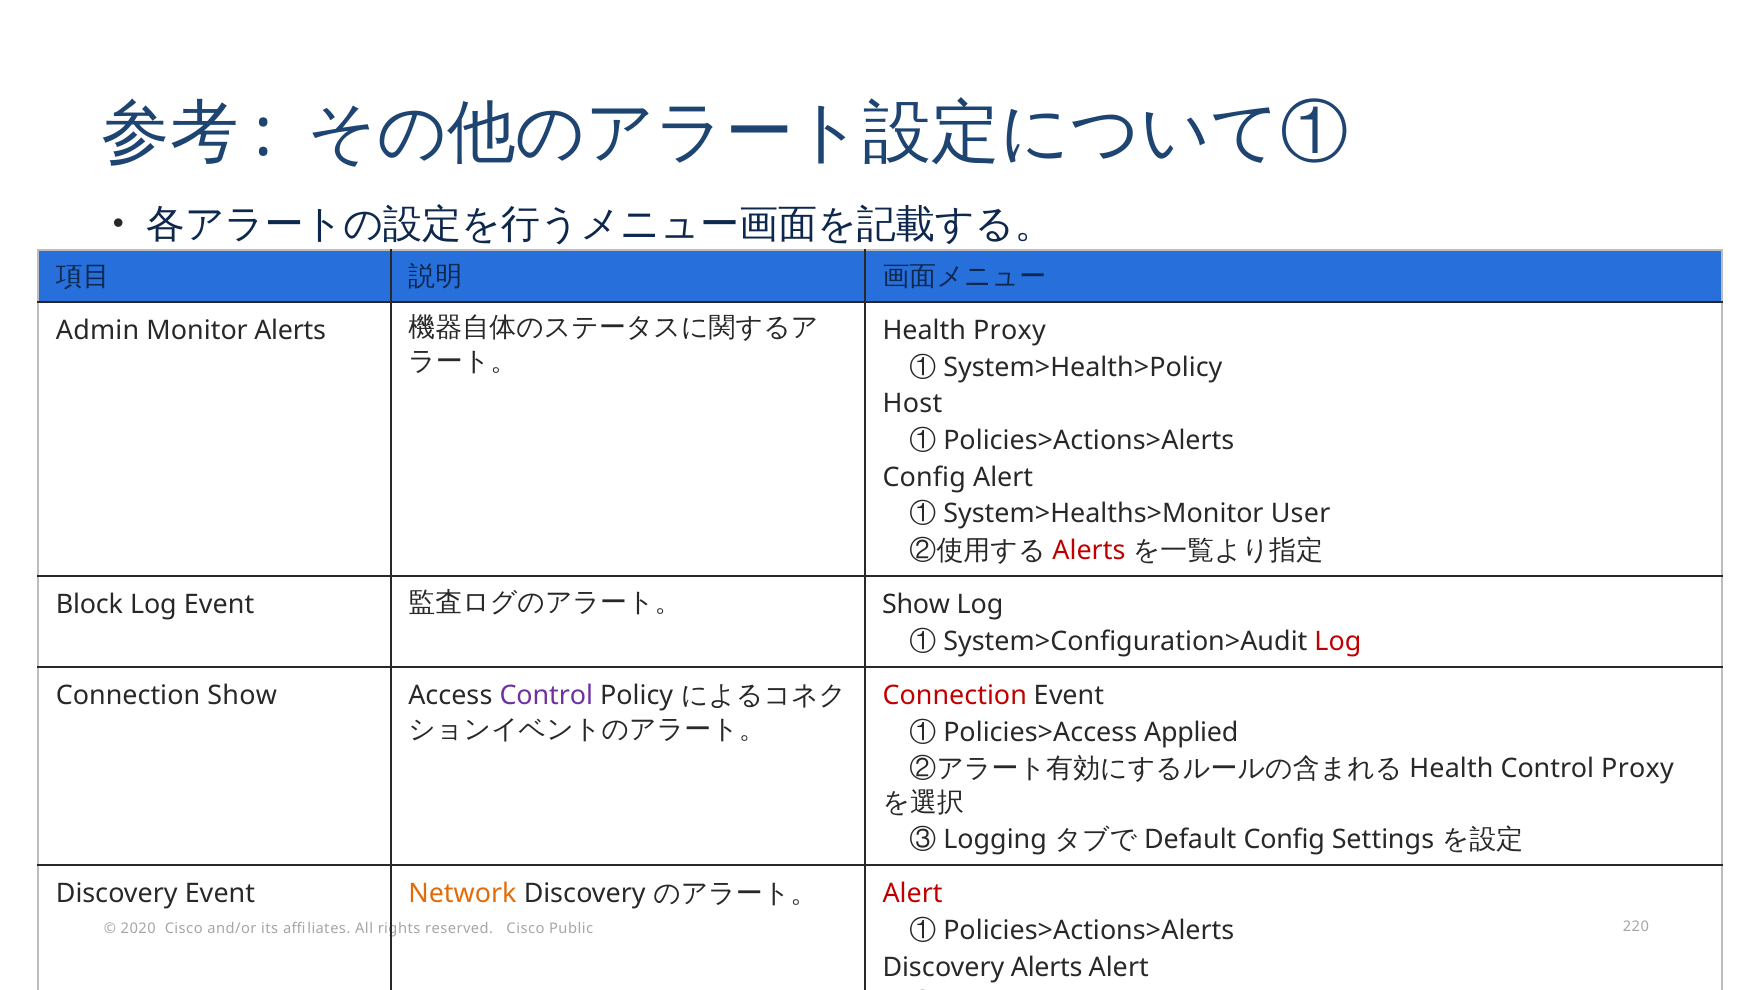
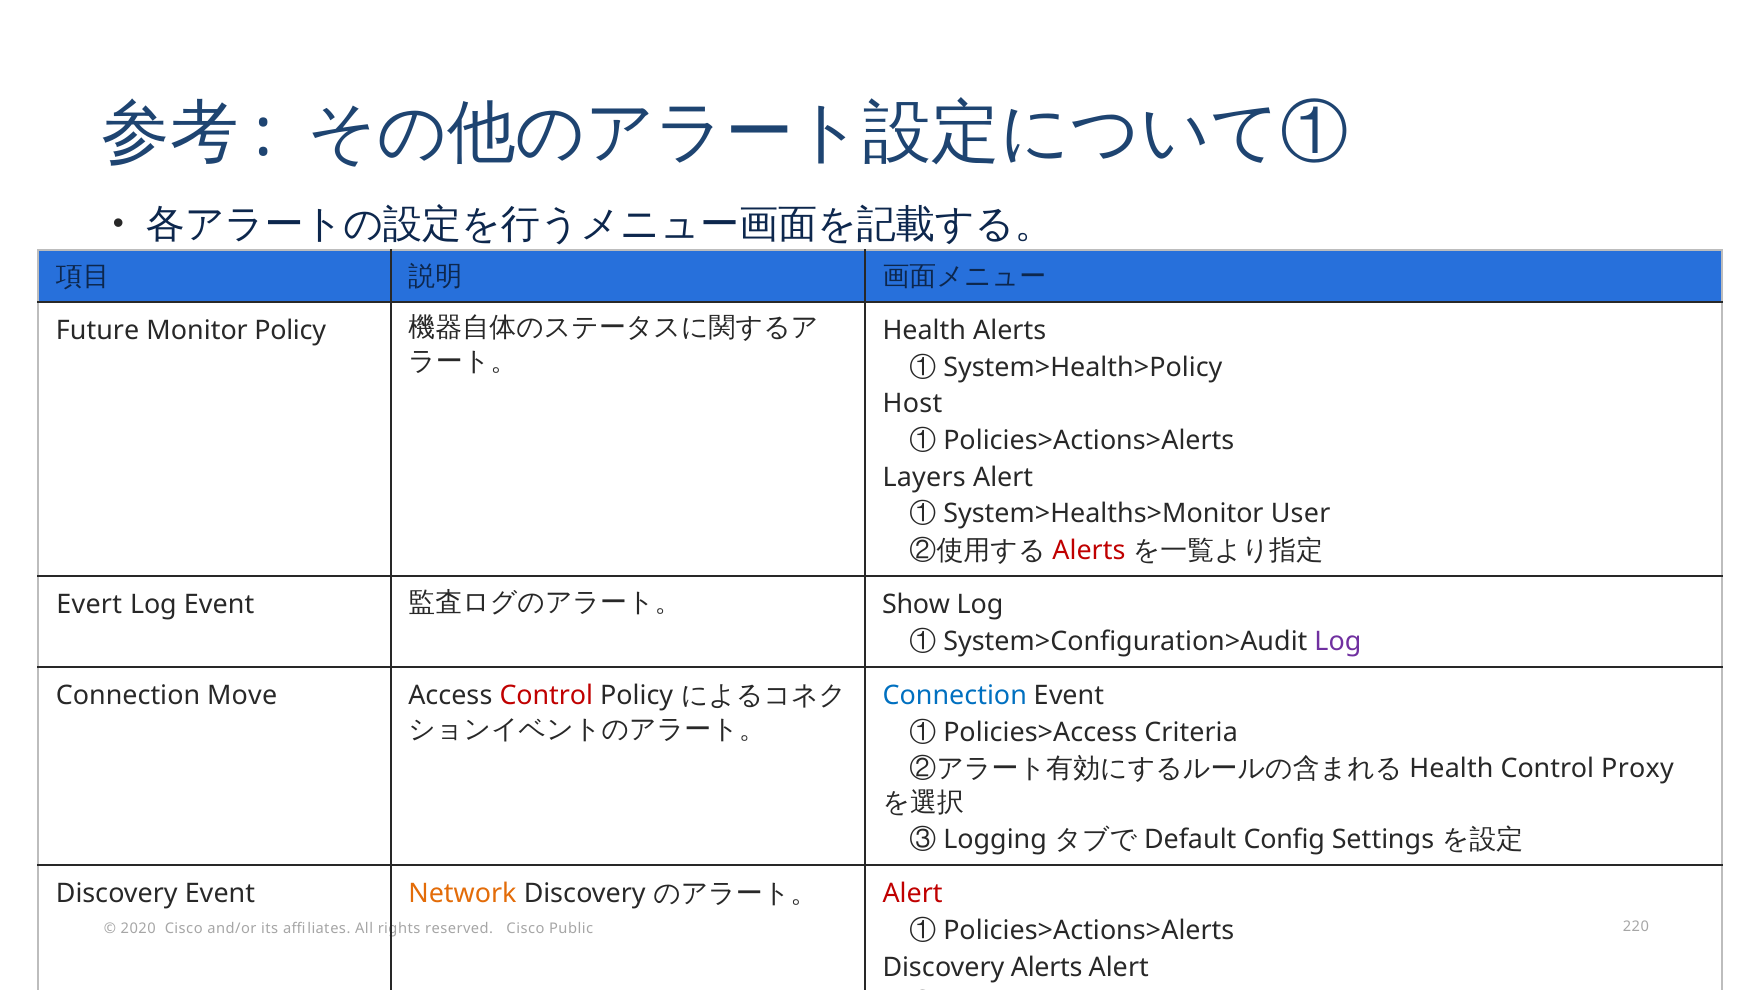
Admin: Admin -> Future
Monitor Alerts: Alerts -> Policy
Health Proxy: Proxy -> Alerts
Config at (924, 477): Config -> Layers
Block: Block -> Evert
Log at (1338, 641) colour: red -> purple
Connection Show: Show -> Move
Control at (546, 696) colour: purple -> red
Connection at (955, 696) colour: red -> blue
Applied: Applied -> Criteria
